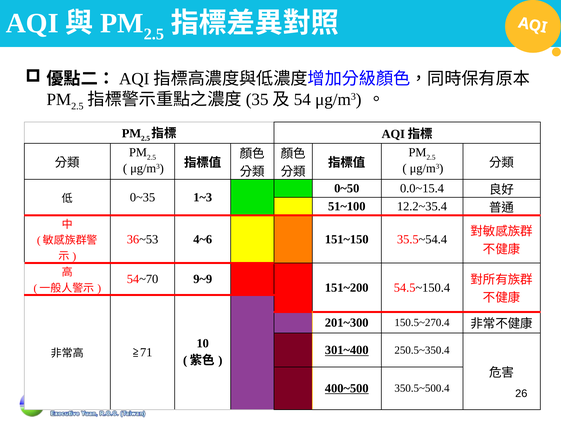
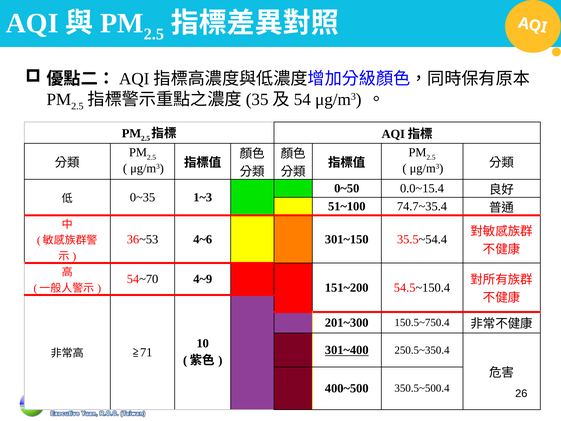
12.2~35.4: 12.2~35.4 -> 74.7~35.4
151~150: 151~150 -> 301~150
9~9: 9~9 -> 4~9
150.5~270.4: 150.5~270.4 -> 150.5~750.4
400~500 underline: present -> none
